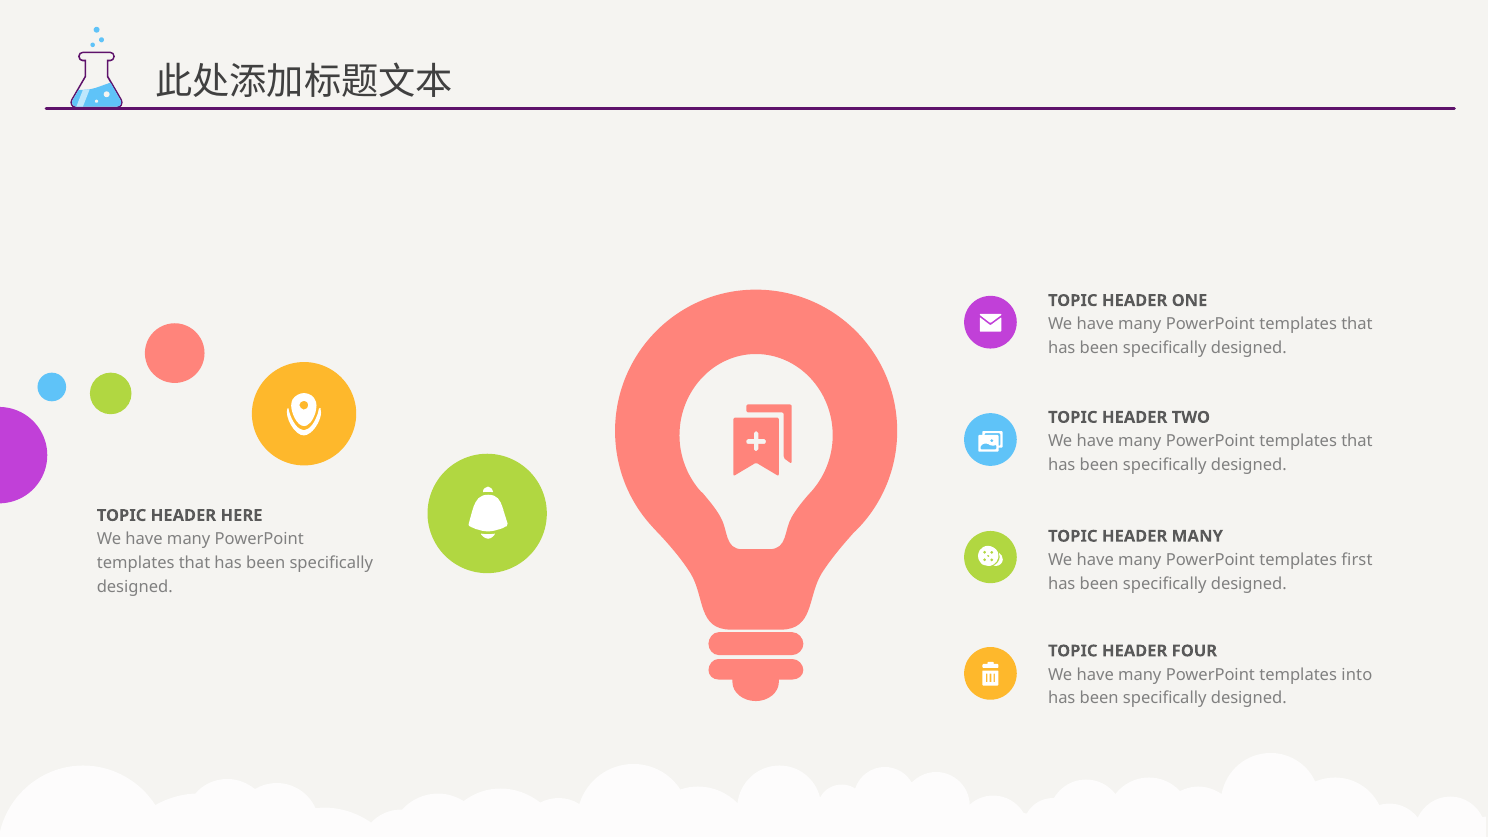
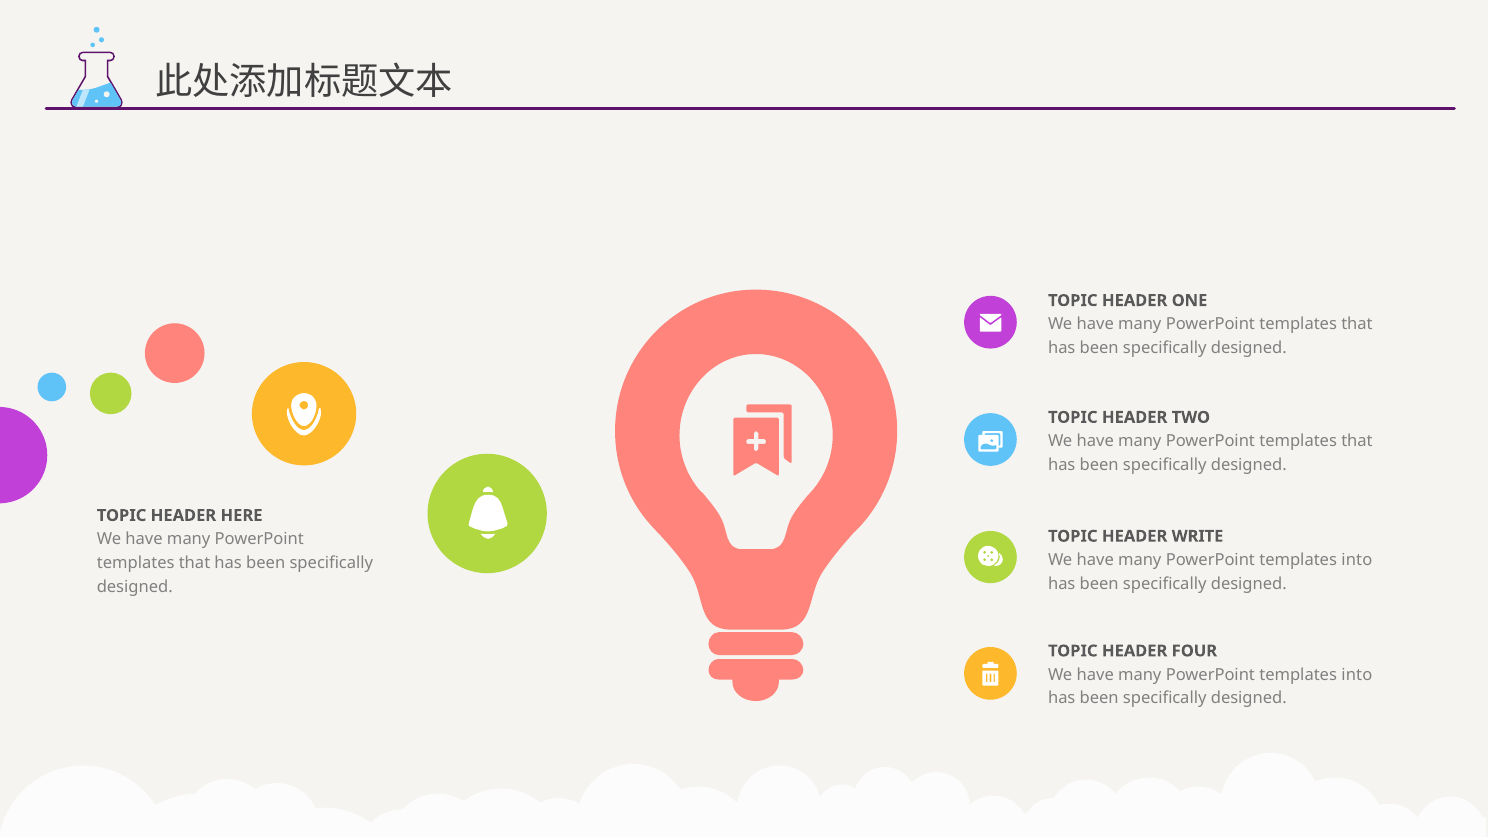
HEADER MANY: MANY -> WRITE
first at (1357, 560): first -> into
